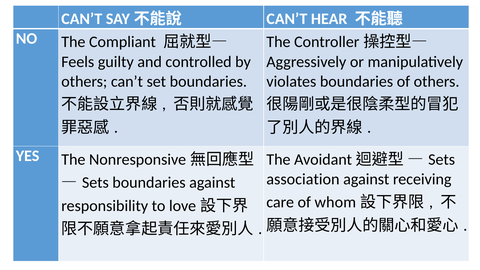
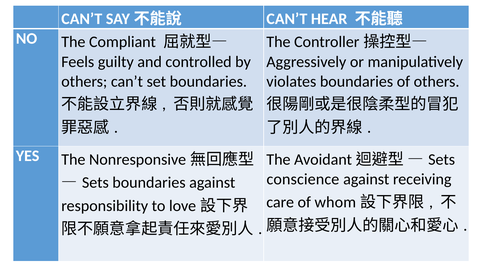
association: association -> conscience
